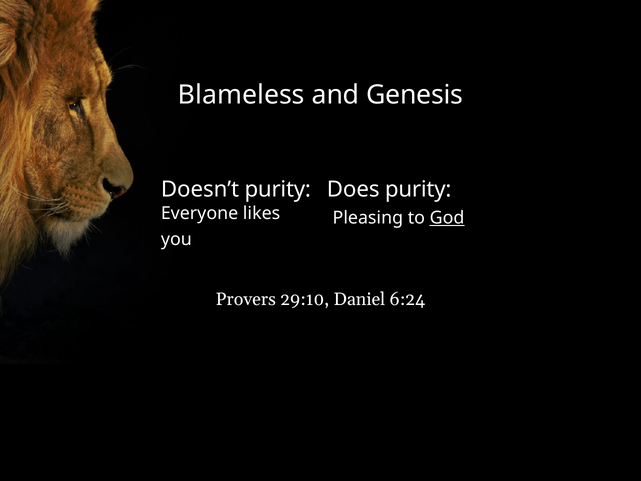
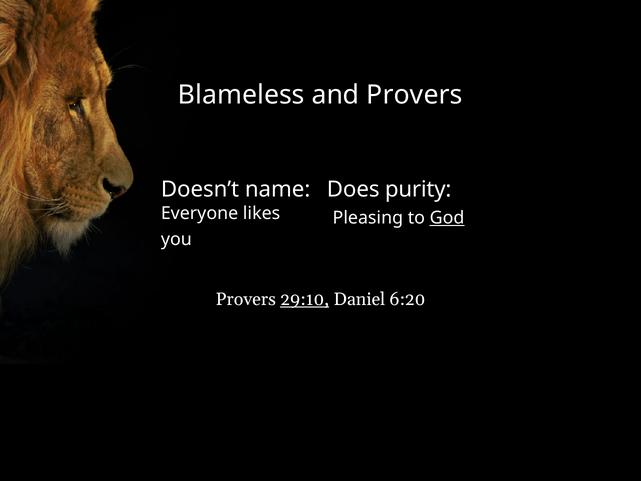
and Genesis: Genesis -> Provers
Doesn’t purity: purity -> name
29:10 underline: none -> present
6:24: 6:24 -> 6:20
